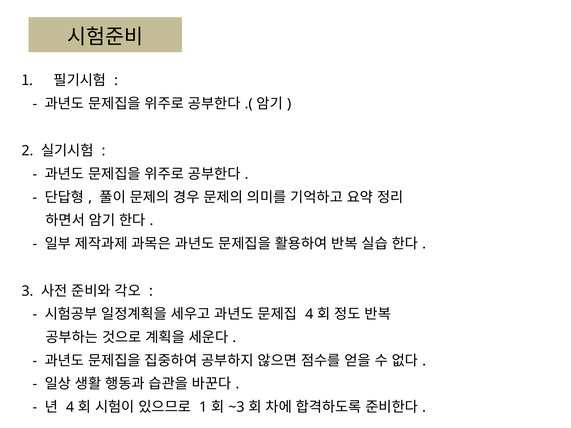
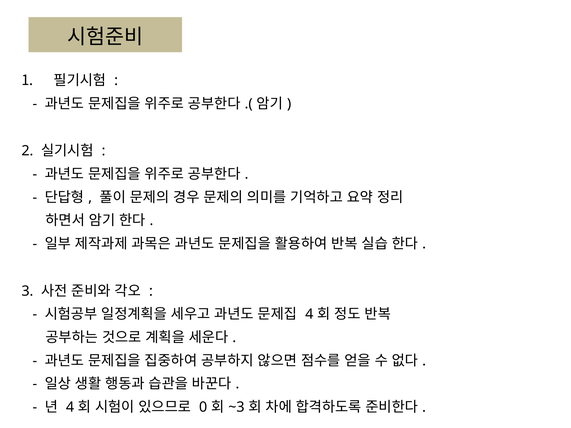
1 at (203, 407): 1 -> 0
